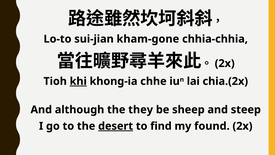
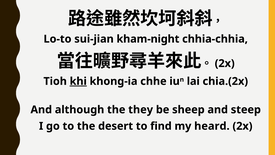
kham-gone: kham-gone -> kham-night
desert underline: present -> none
found: found -> heard
